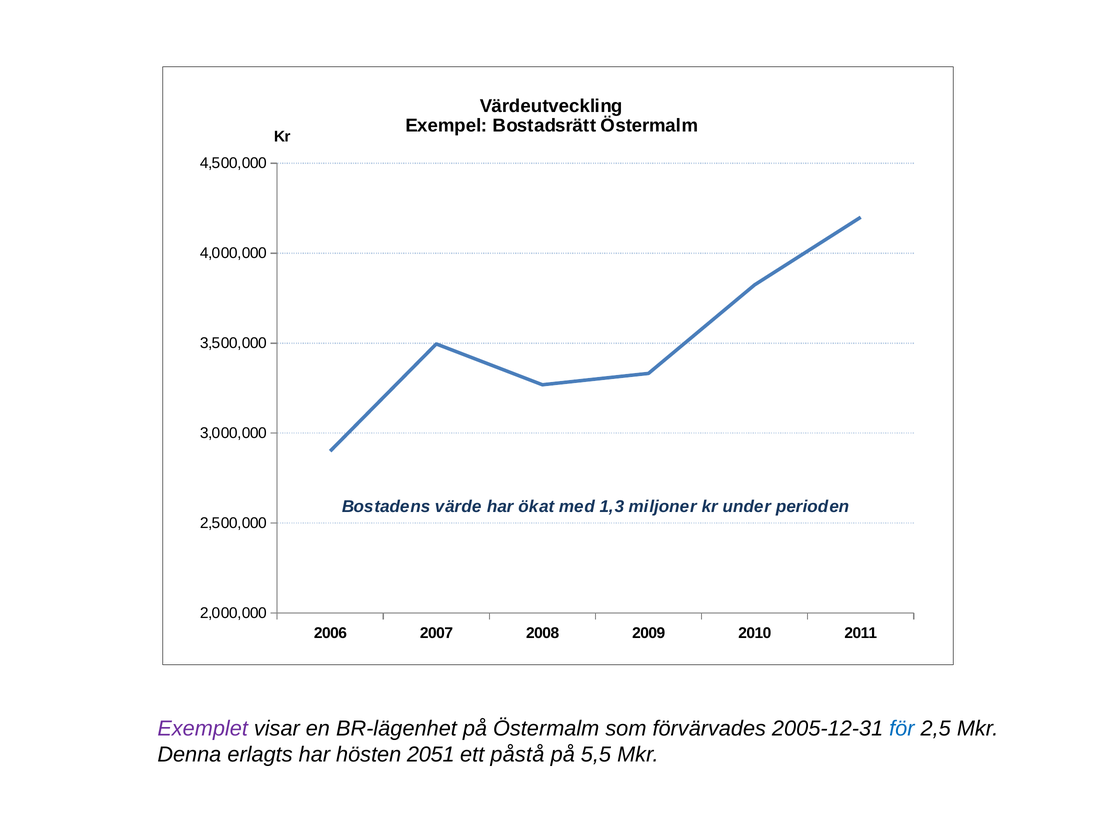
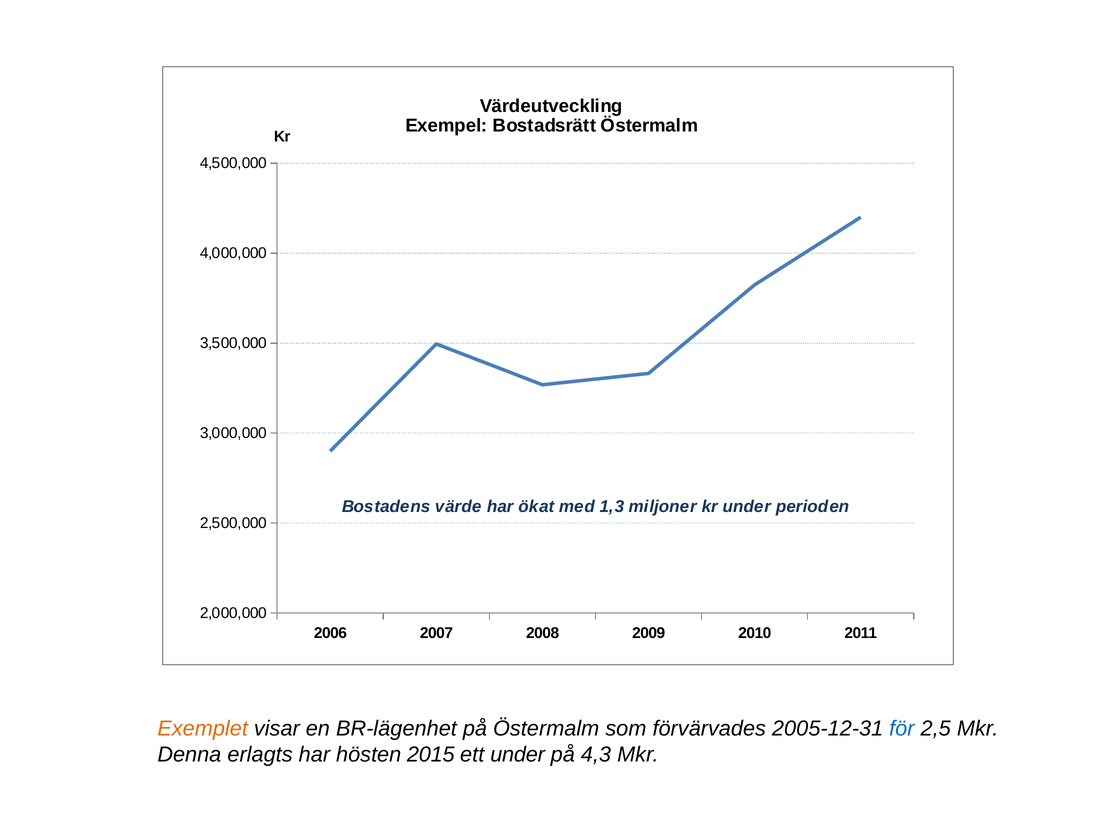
Exemplet colour: purple -> orange
2051: 2051 -> 2015
ett påstå: påstå -> under
5,5: 5,5 -> 4,3
